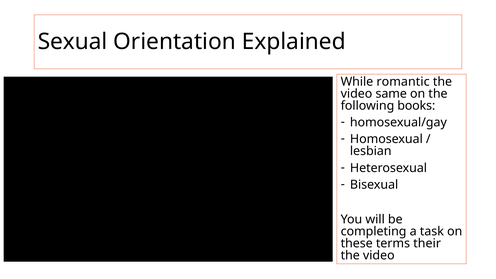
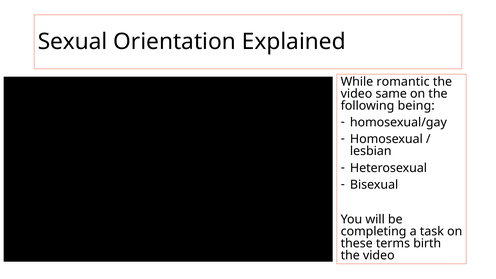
books: books -> being
their: their -> birth
